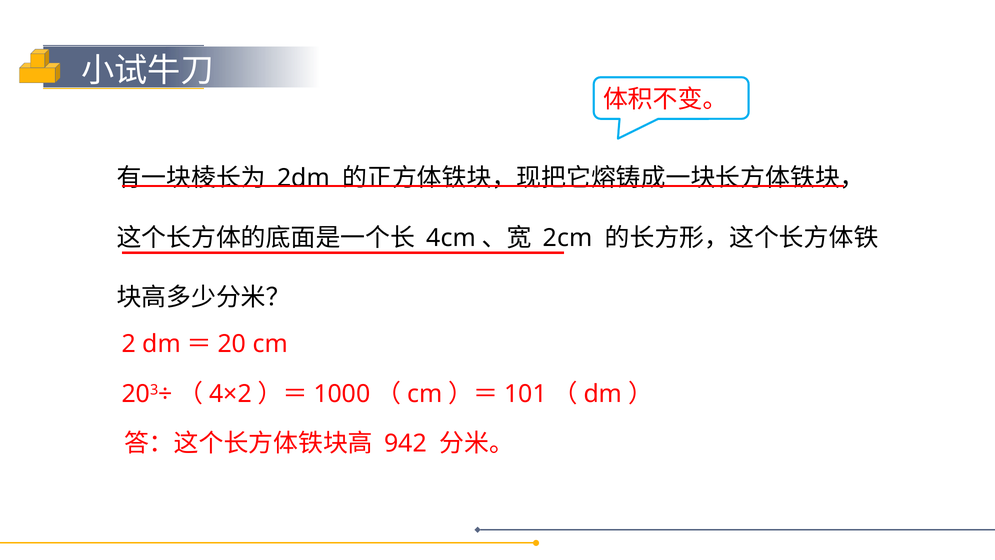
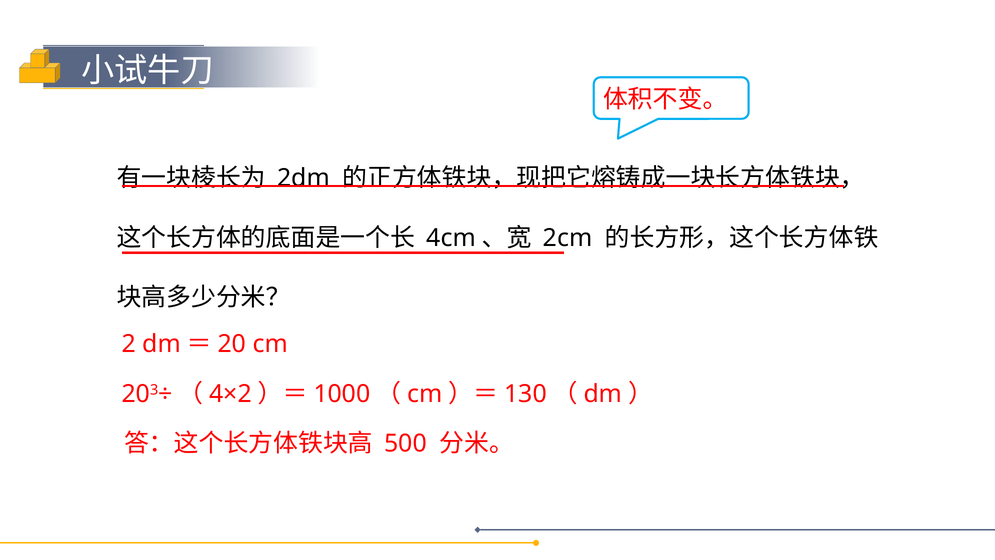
101: 101 -> 130
942: 942 -> 500
